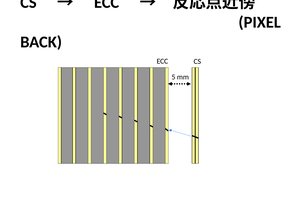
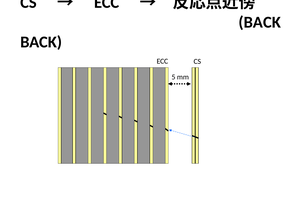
PIXEL at (260, 22): PIXEL -> BACK
